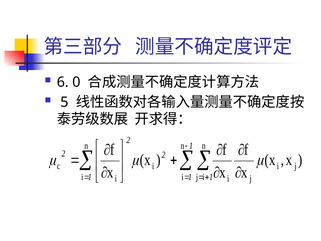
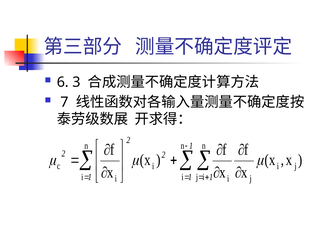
0: 0 -> 3
5: 5 -> 7
